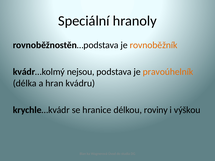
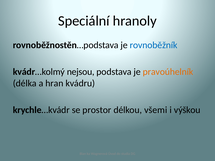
rovnoběžník colour: orange -> blue
hranice: hranice -> prostor
roviny: roviny -> všemi
